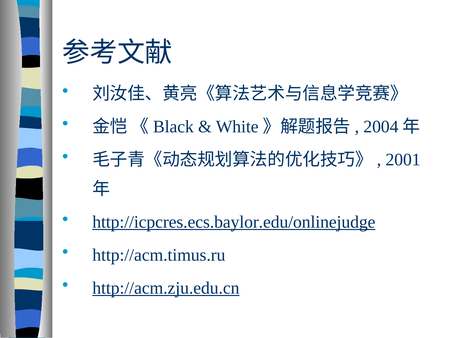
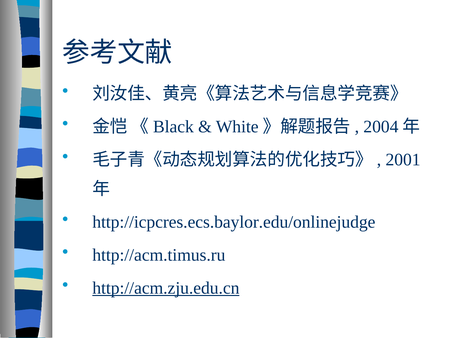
http://icpcres.ecs.baylor.edu/onlinejudge underline: present -> none
